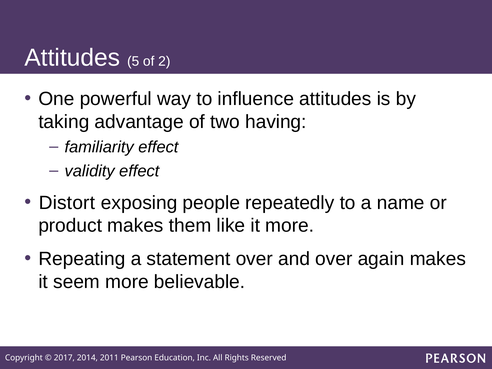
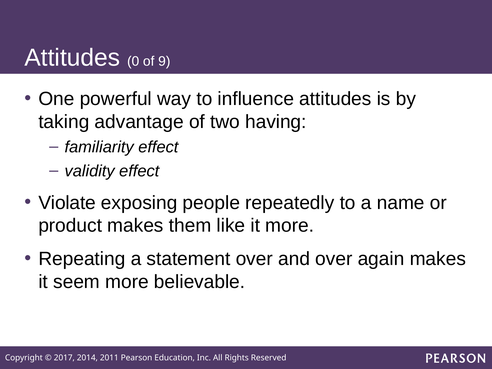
5: 5 -> 0
2: 2 -> 9
Distort: Distort -> Violate
